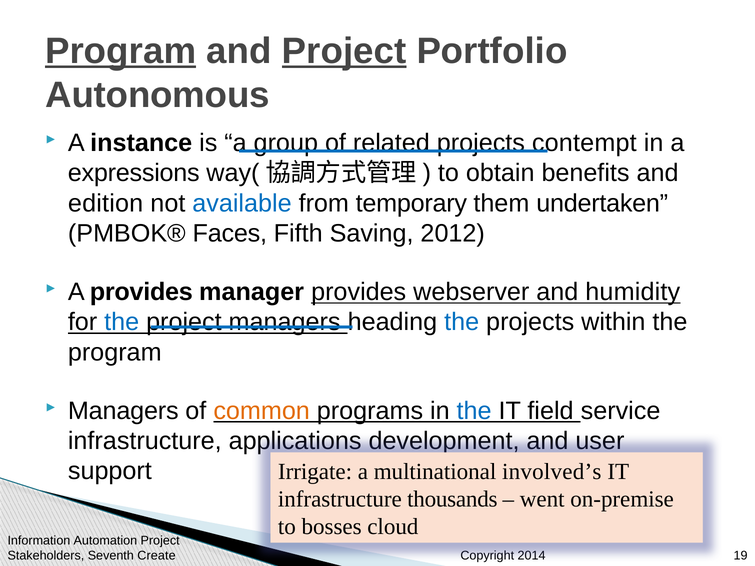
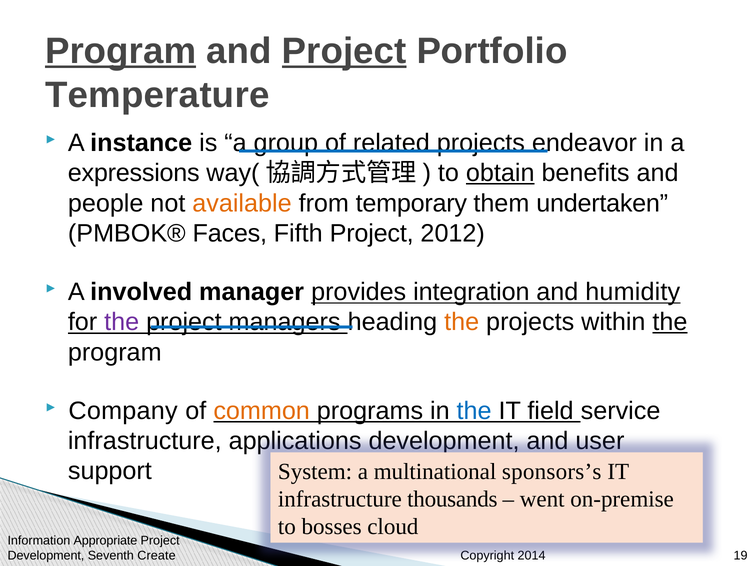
Autonomous: Autonomous -> Temperature
contempt: contempt -> endeavor
obtain underline: none -> present
edition: edition -> people
available colour: blue -> orange
Fifth Saving: Saving -> Project
A provides: provides -> involved
webserver: webserver -> integration
the at (122, 322) colour: blue -> purple
the at (462, 322) colour: blue -> orange
the at (670, 322) underline: none -> present
Managers at (123, 411): Managers -> Company
Irrigate: Irrigate -> System
involved’s: involved’s -> sponsors’s
Automation: Automation -> Appropriate
Stakeholders at (46, 556): Stakeholders -> Development
